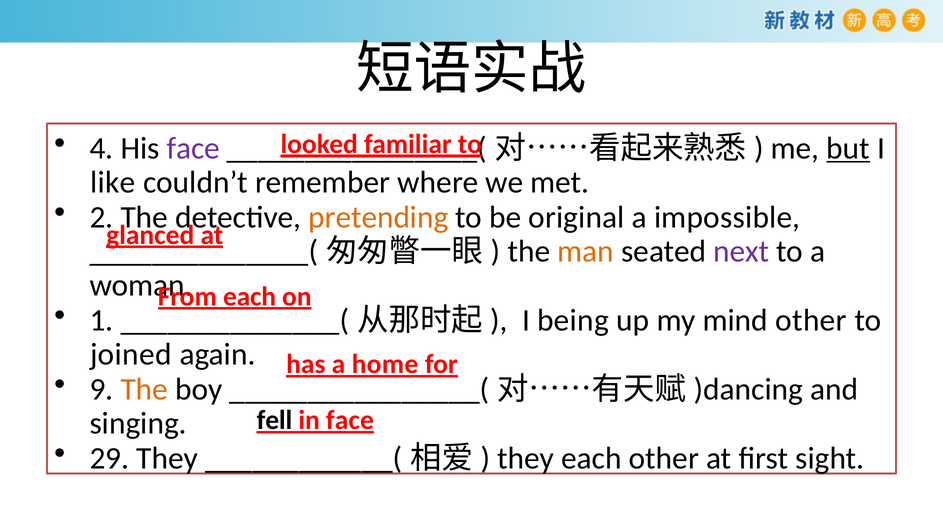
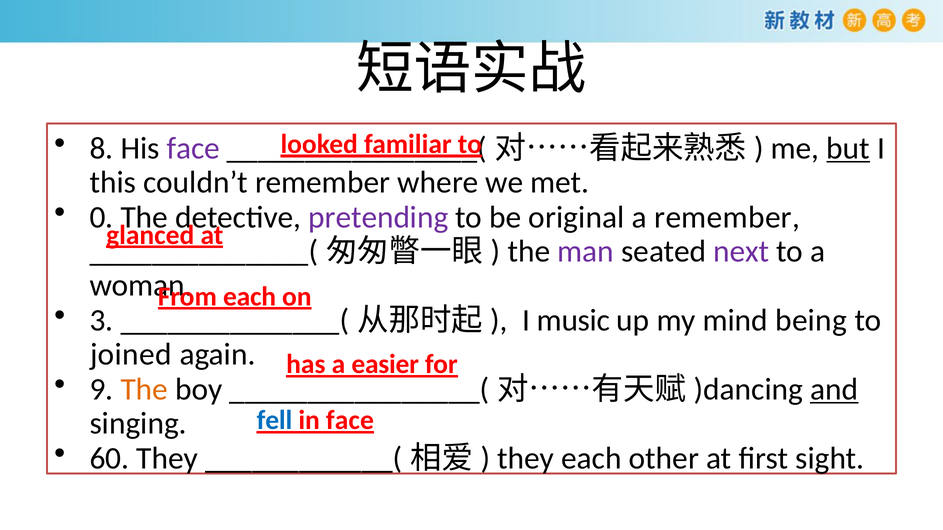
4: 4 -> 8
like: like -> this
2: 2 -> 0
pretending colour: orange -> purple
a impossible: impossible -> remember
man colour: orange -> purple
1: 1 -> 3
being: being -> music
mind other: other -> being
home: home -> easier
and underline: none -> present
fell colour: black -> blue
29: 29 -> 60
